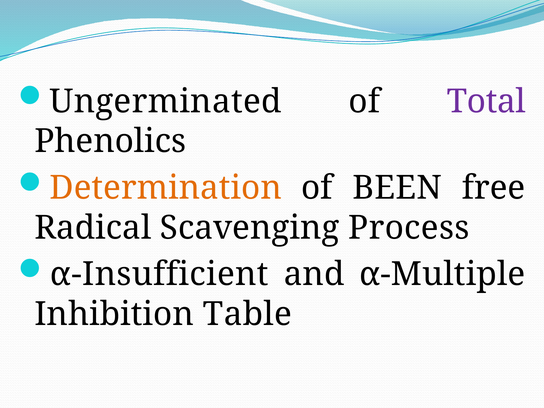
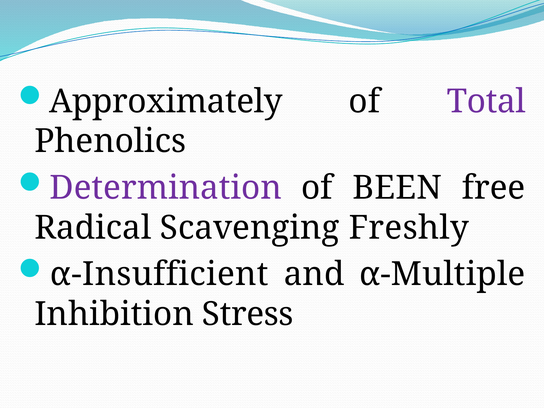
Ungerminated: Ungerminated -> Approximately
Determination colour: orange -> purple
Process: Process -> Freshly
Table: Table -> Stress
